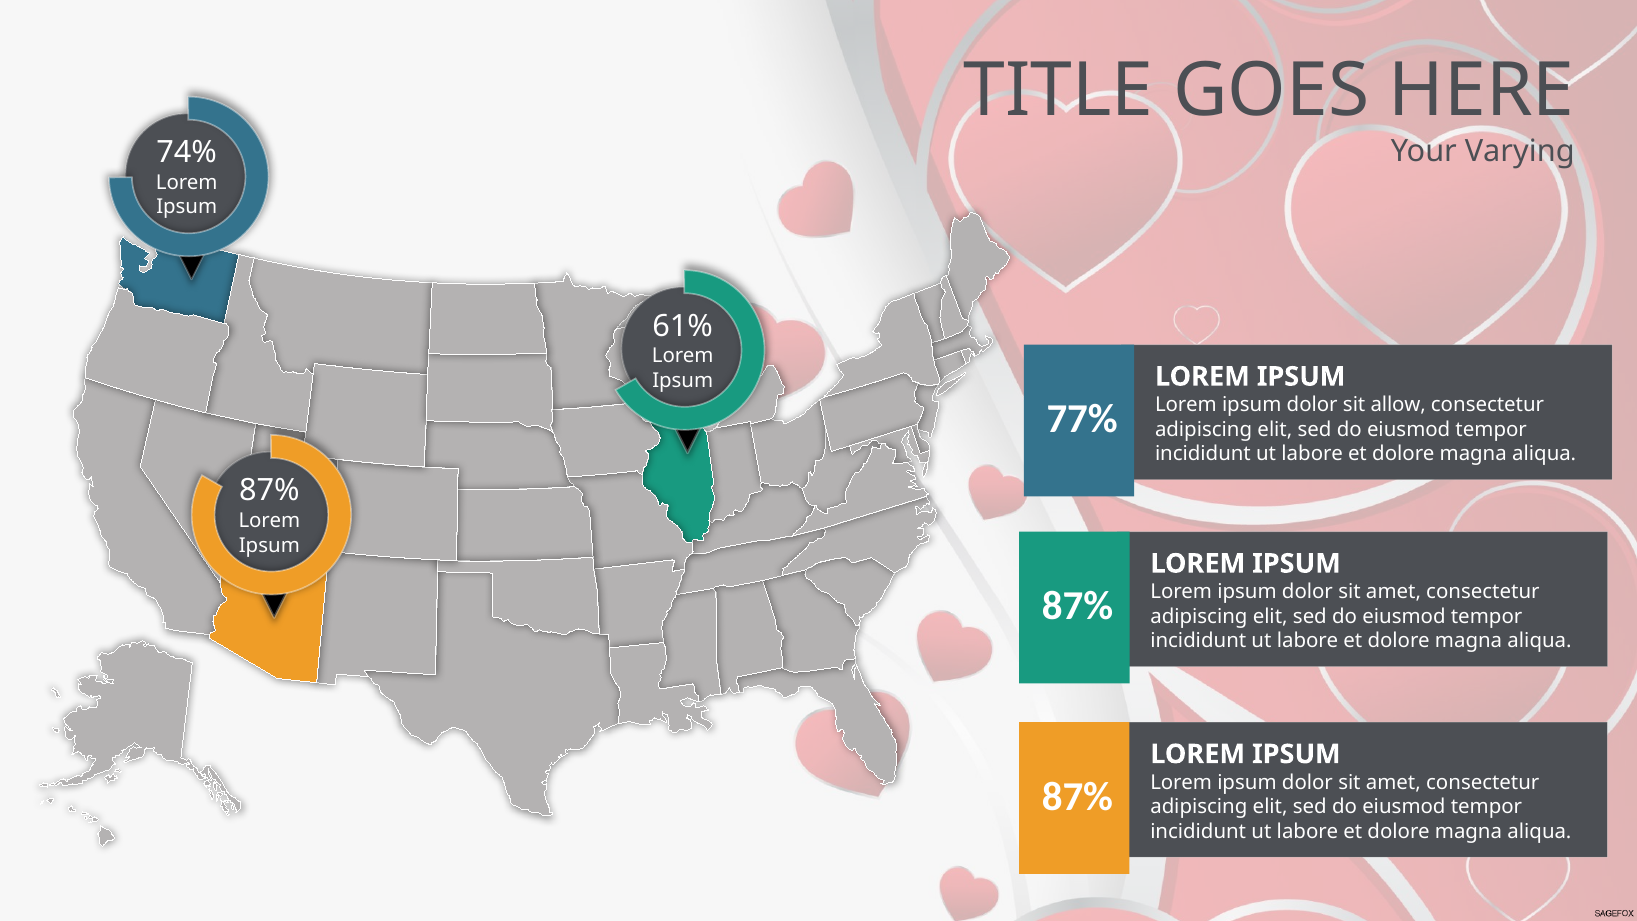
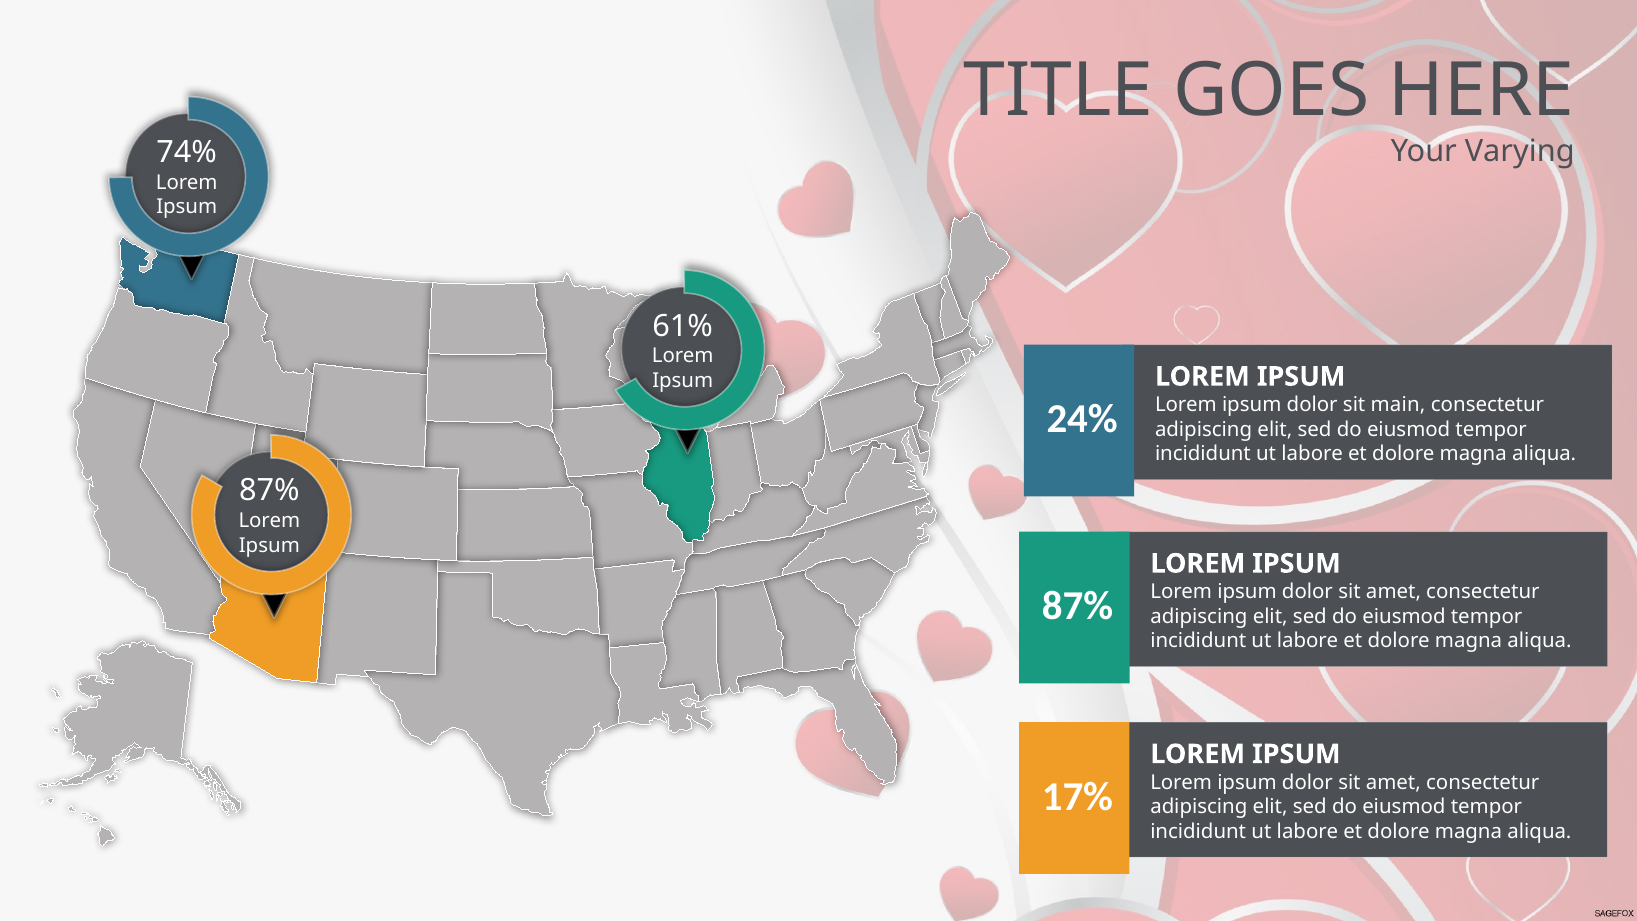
allow: allow -> main
77%: 77% -> 24%
87% at (1077, 797): 87% -> 17%
